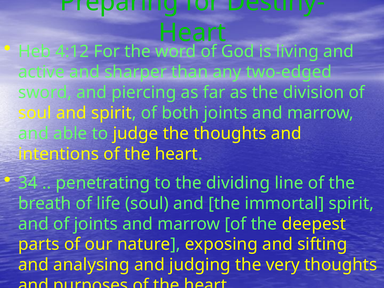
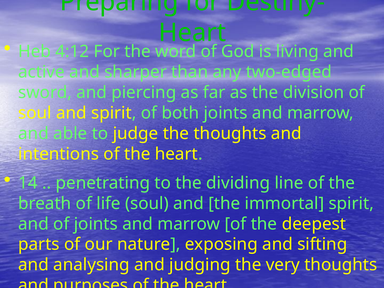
34: 34 -> 14
